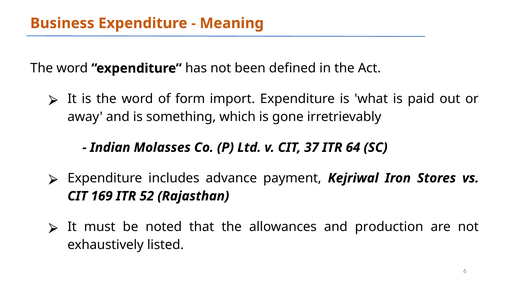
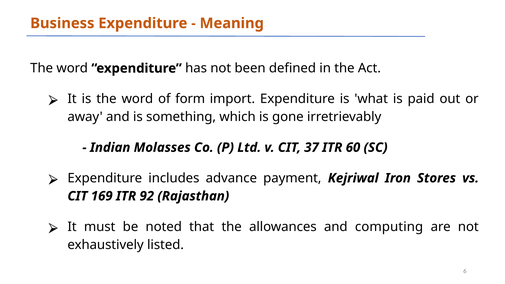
64: 64 -> 60
52: 52 -> 92
production: production -> computing
